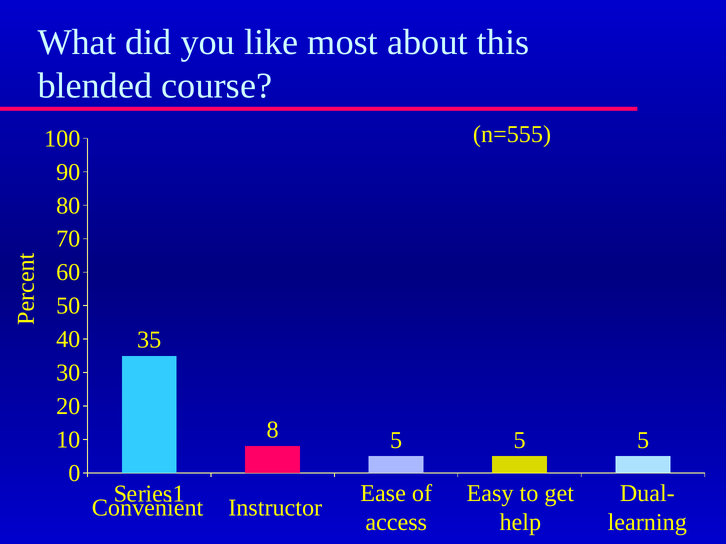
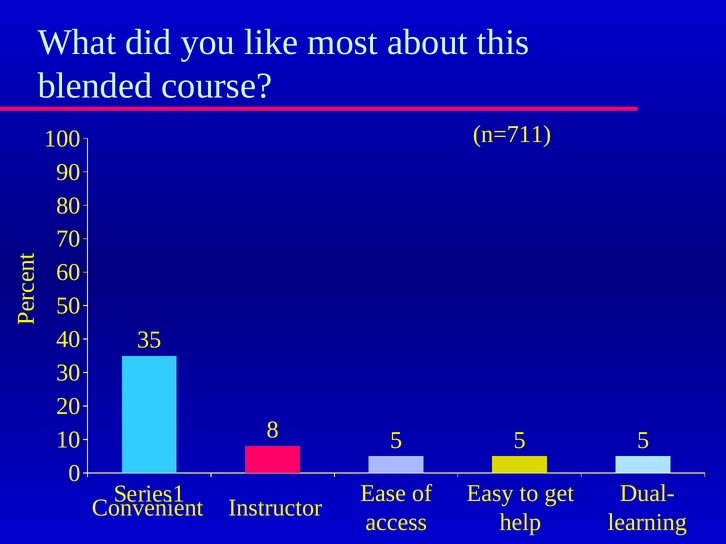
n=555: n=555 -> n=711
